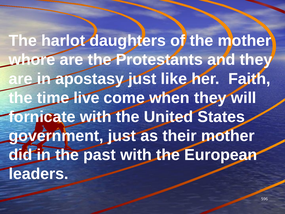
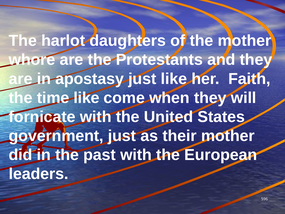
time live: live -> like
